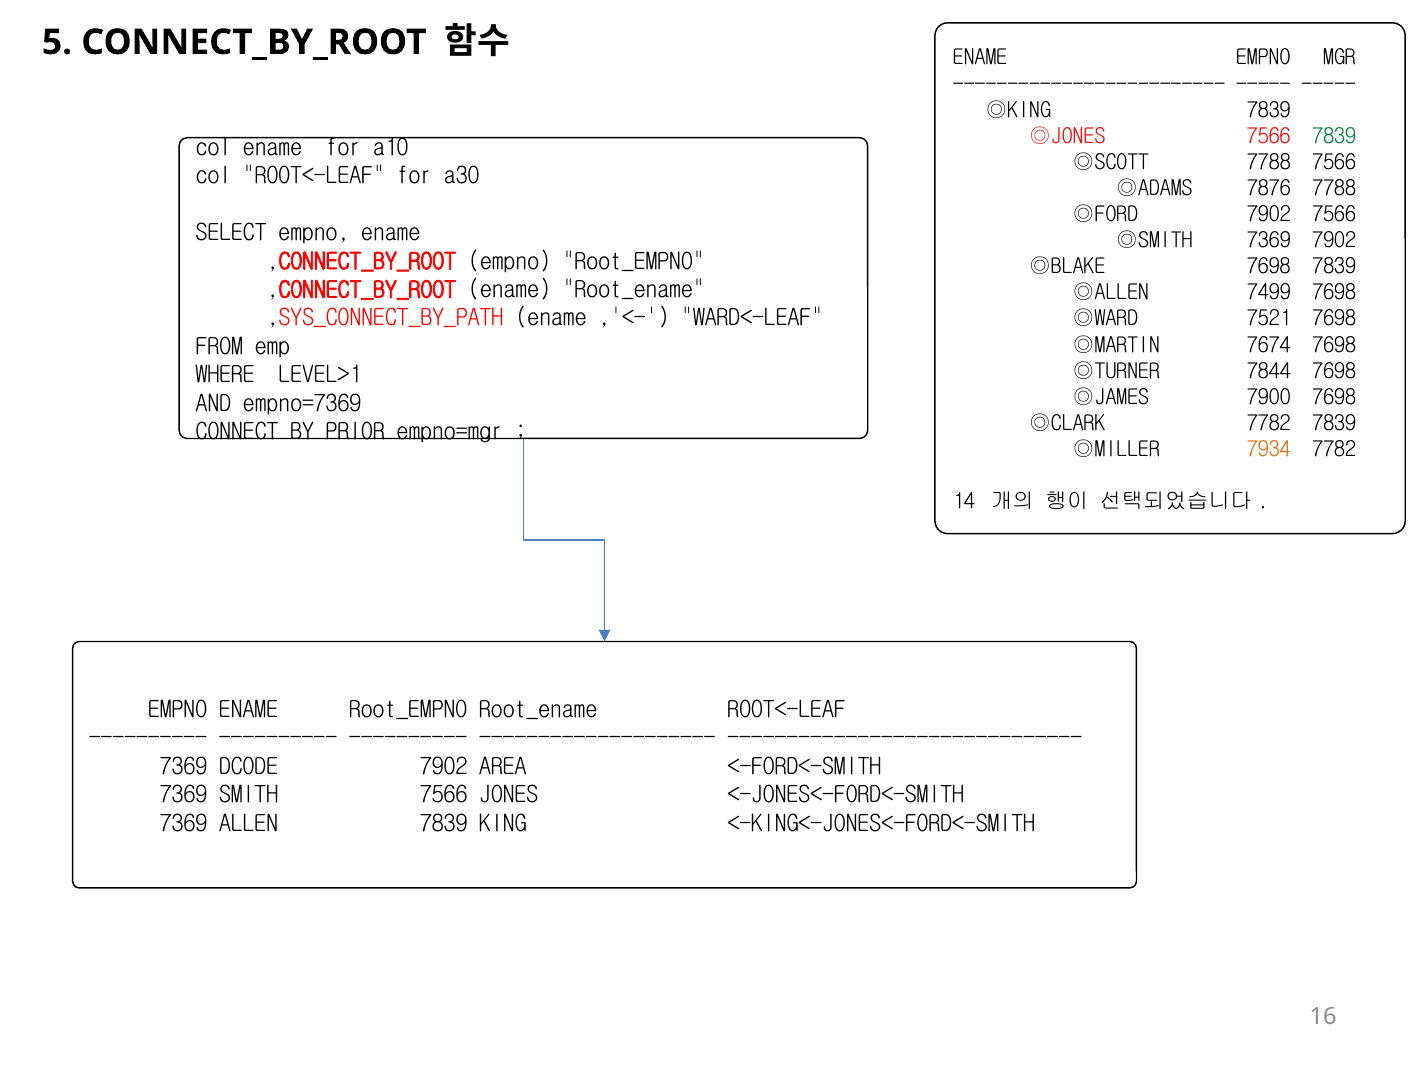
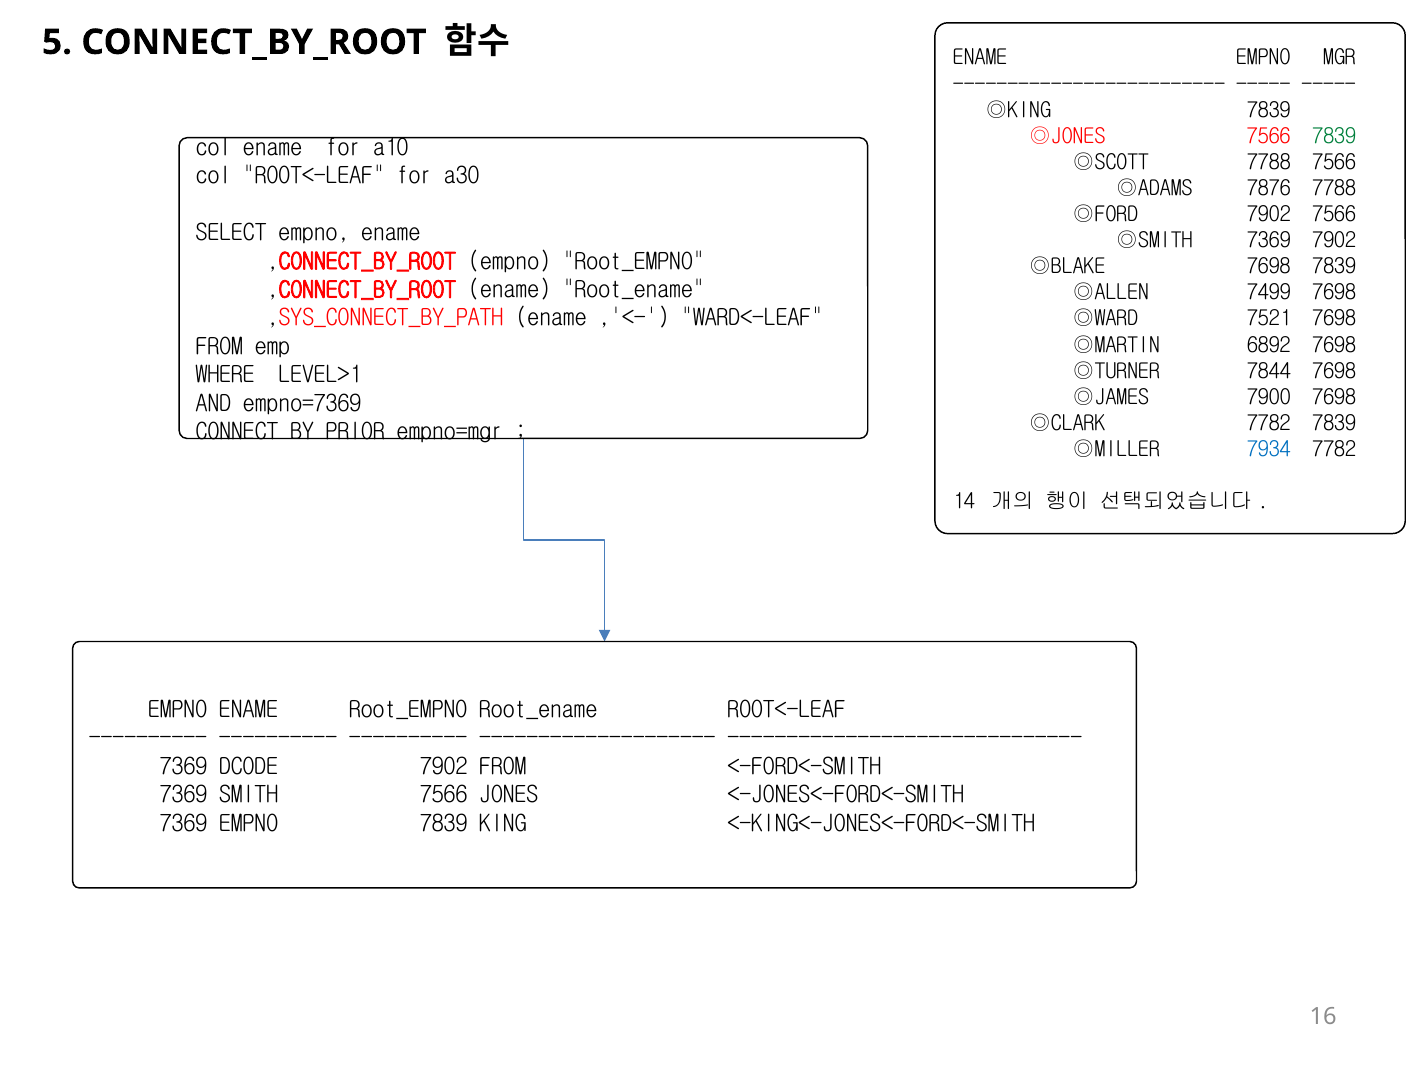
7674: 7674 -> 6892
7934 colour: orange -> blue
7902 AREA: AREA -> FROM
7369 ALLEN: ALLEN -> EMPNO
